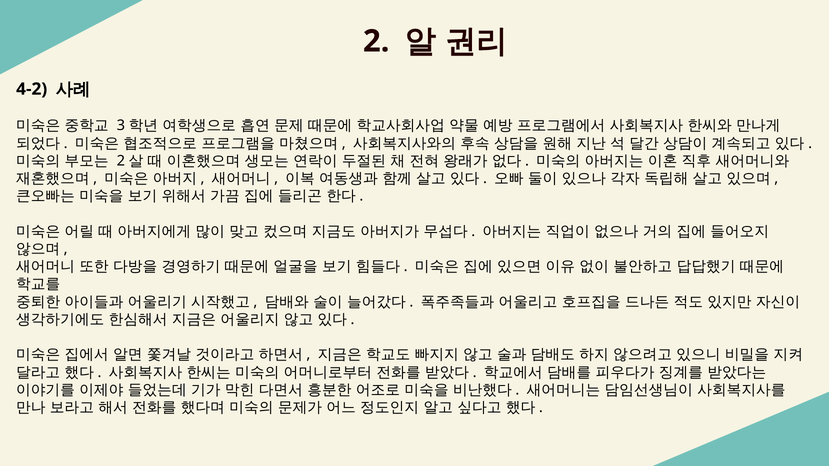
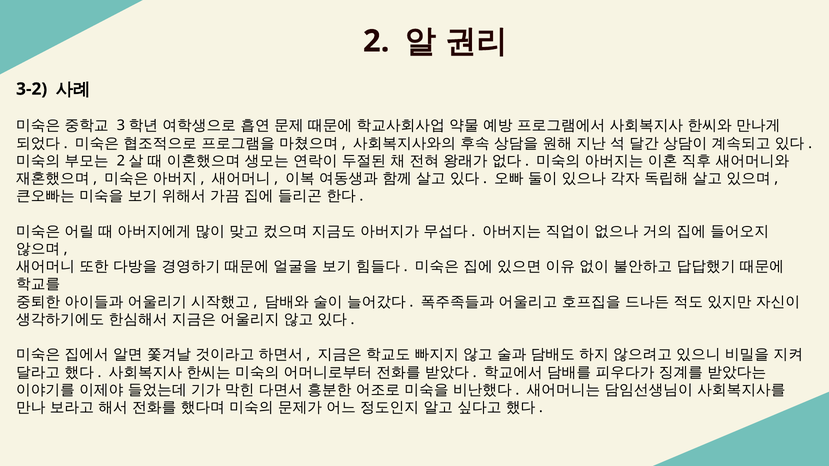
4-2: 4-2 -> 3-2
